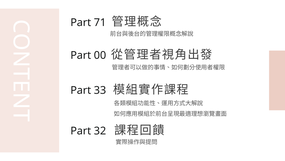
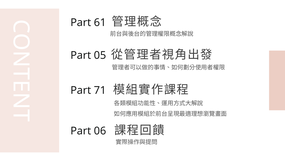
71: 71 -> 61
00: 00 -> 05
33: 33 -> 71
32: 32 -> 06
